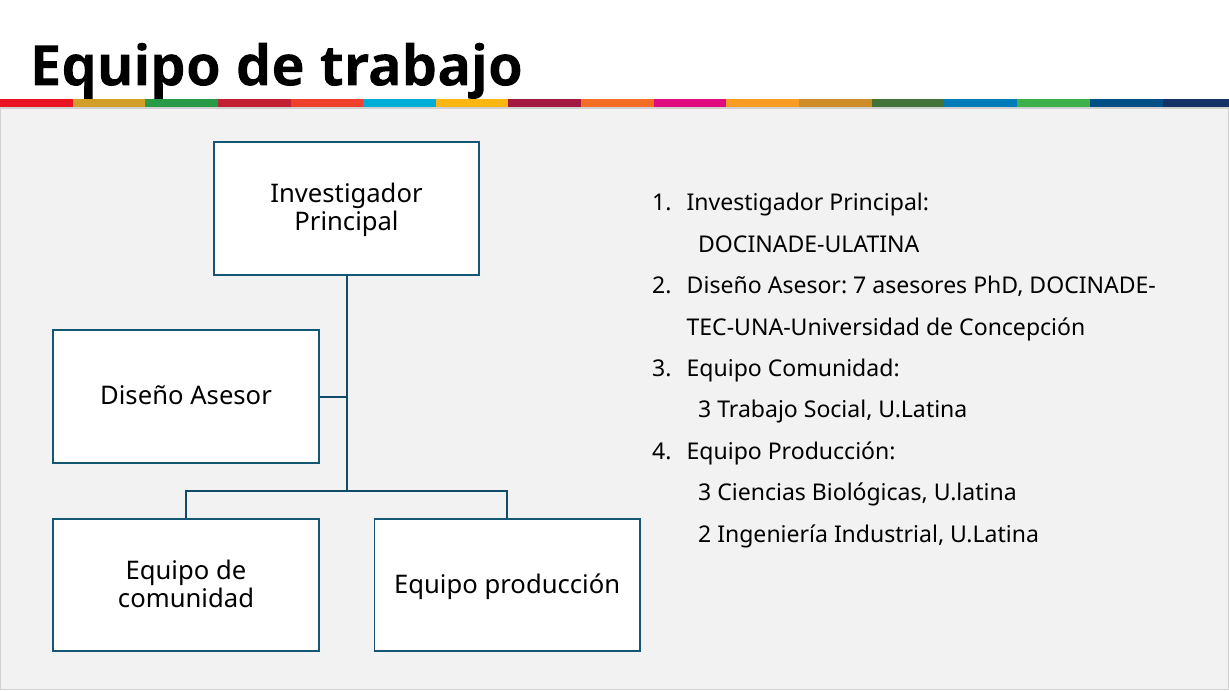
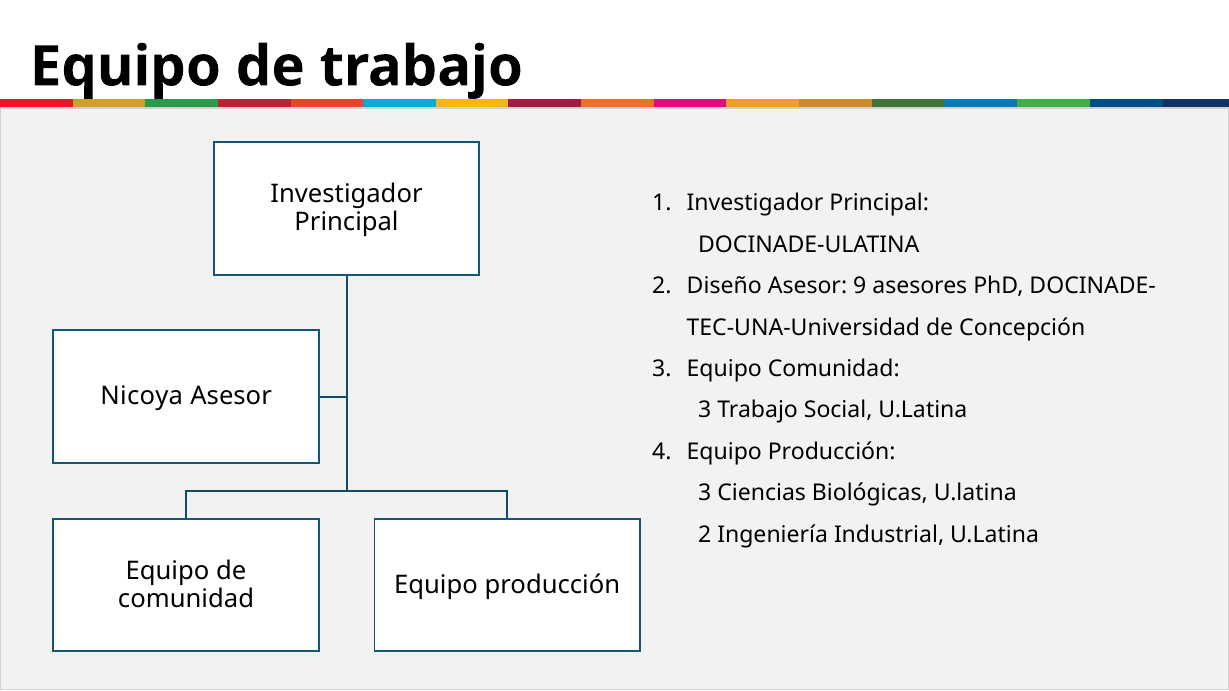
7: 7 -> 9
Diseño at (142, 397): Diseño -> Nicoya
